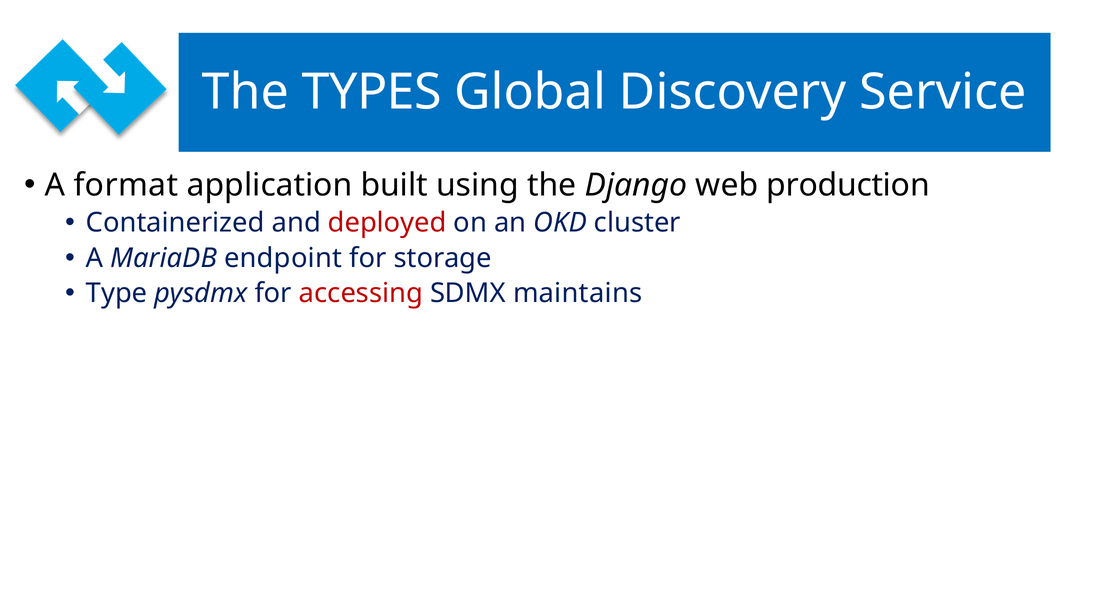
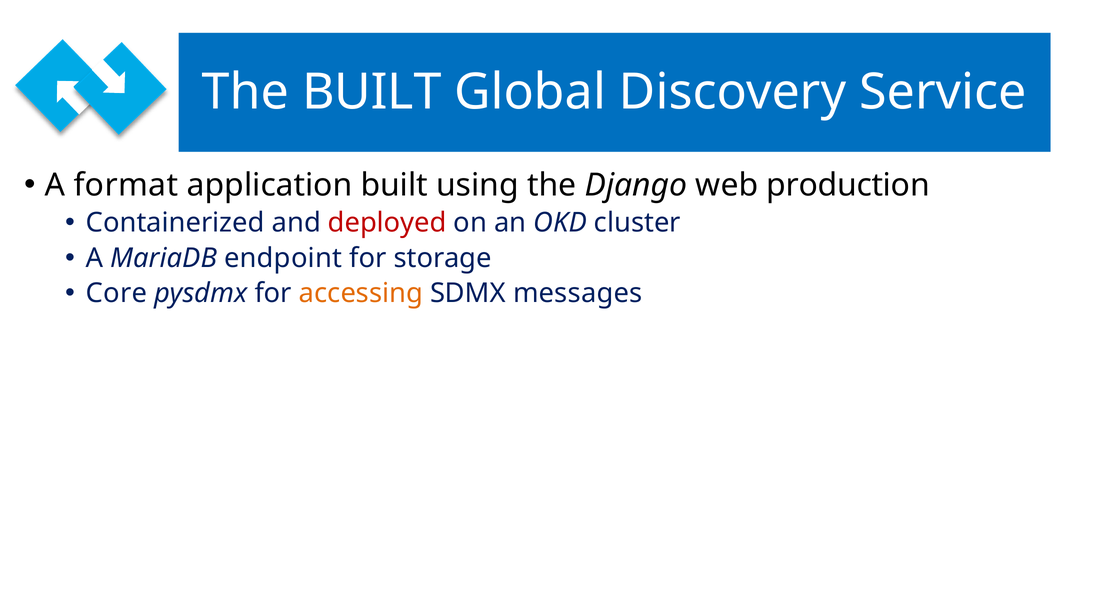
The TYPES: TYPES -> BUILT
Type: Type -> Core
accessing colour: red -> orange
maintains: maintains -> messages
